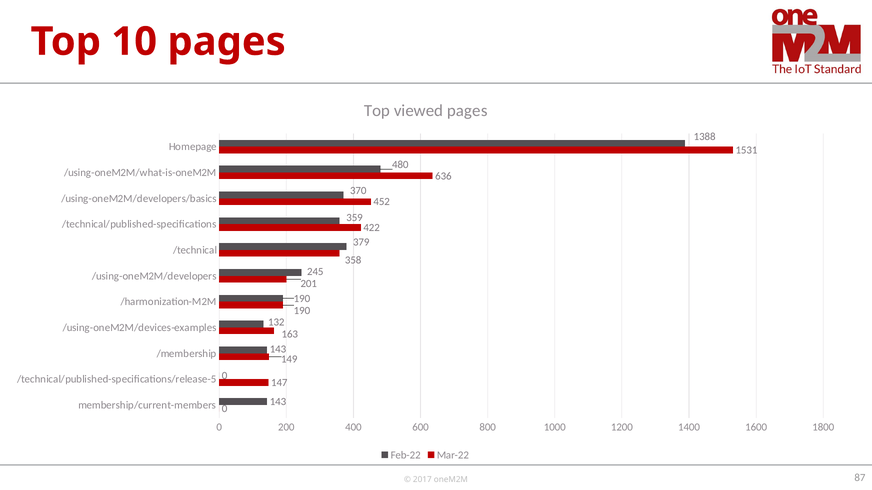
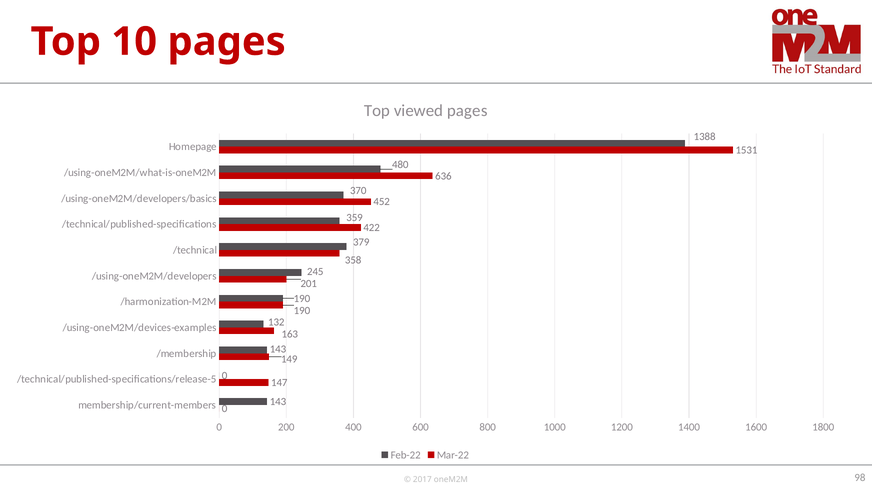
87: 87 -> 98
